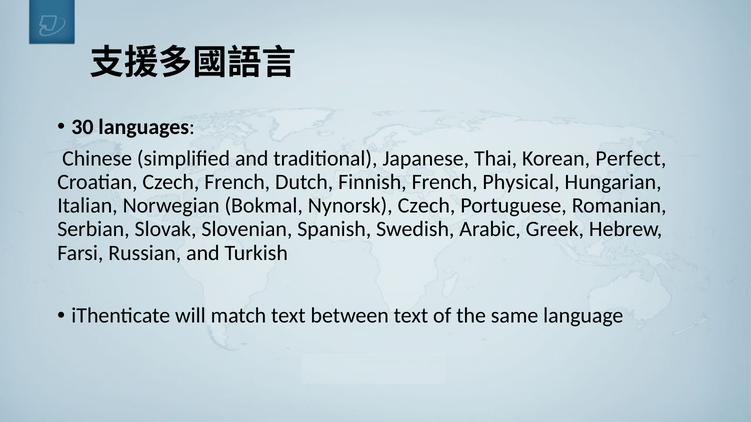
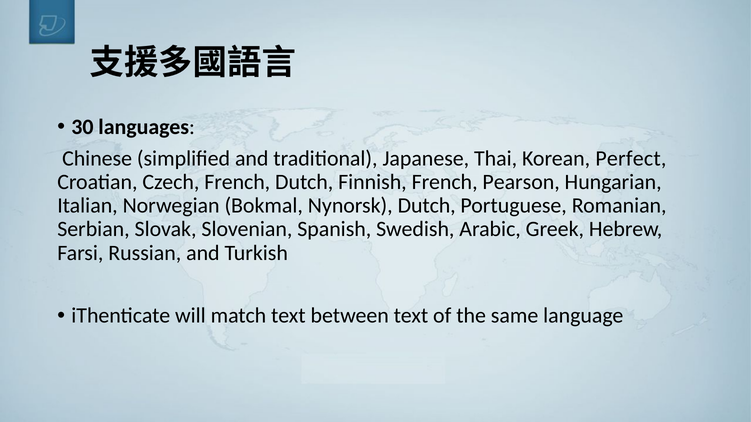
Physical: Physical -> Pearson
Nynorsk Czech: Czech -> Dutch
